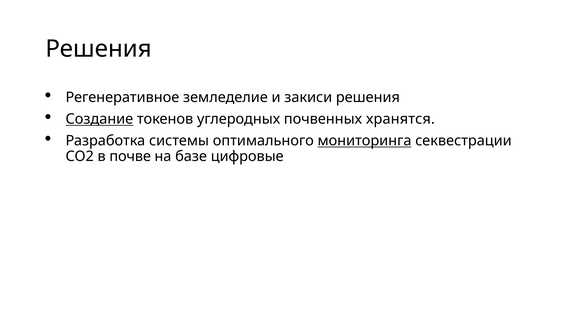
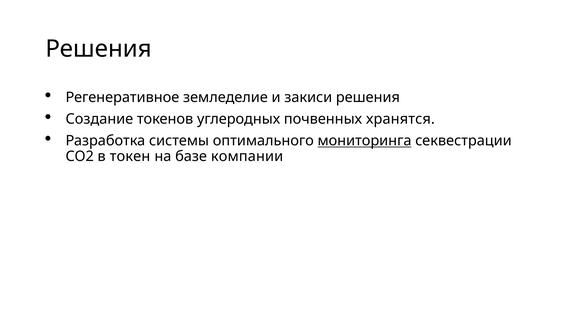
Создание underline: present -> none
почве: почве -> токен
цифровые: цифровые -> компании
